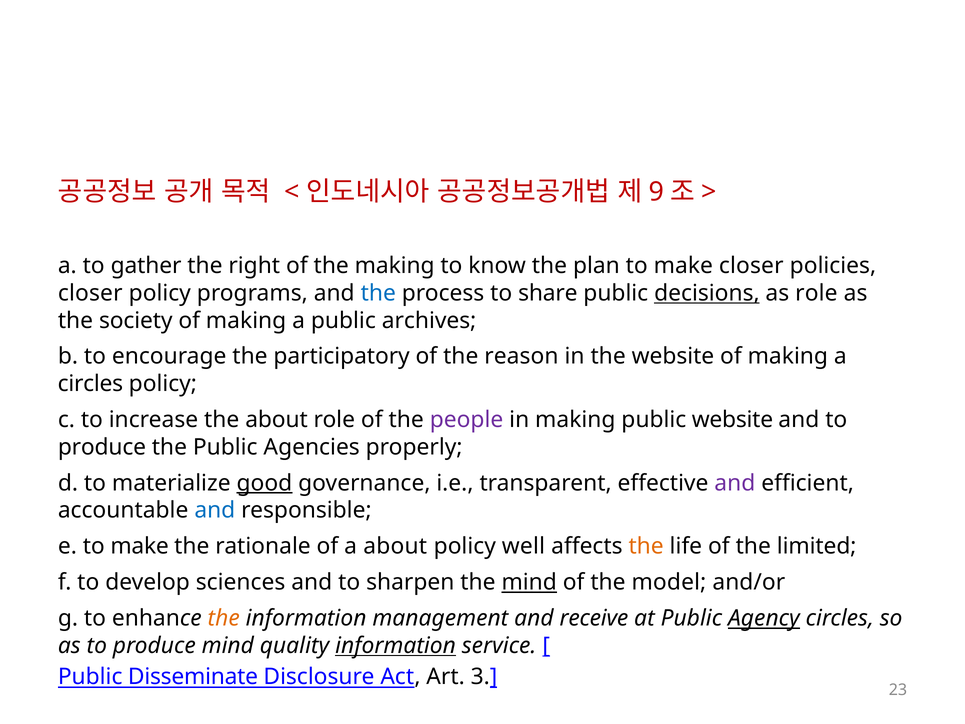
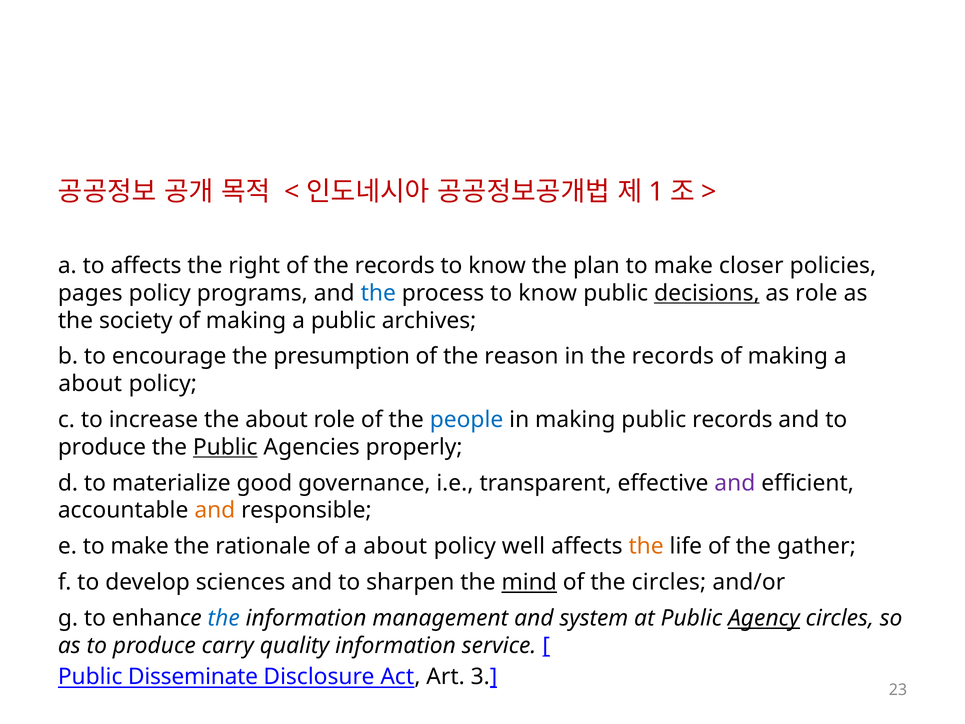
9: 9 -> 1
to gather: gather -> affects
of the making: making -> records
closer at (90, 293): closer -> pages
process to share: share -> know
participatory: participatory -> presumption
in the website: website -> records
circles at (90, 384): circles -> about
people colour: purple -> blue
public website: website -> records
Public at (225, 447) underline: none -> present
good underline: present -> none
and at (215, 510) colour: blue -> orange
limited: limited -> gather
the model: model -> circles
the at (224, 618) colour: orange -> blue
receive: receive -> system
produce mind: mind -> carry
information at (396, 645) underline: present -> none
